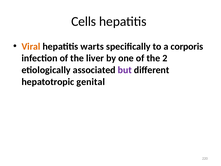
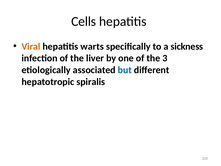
corporis: corporis -> sickness
2: 2 -> 3
but colour: purple -> blue
genital: genital -> spiralis
